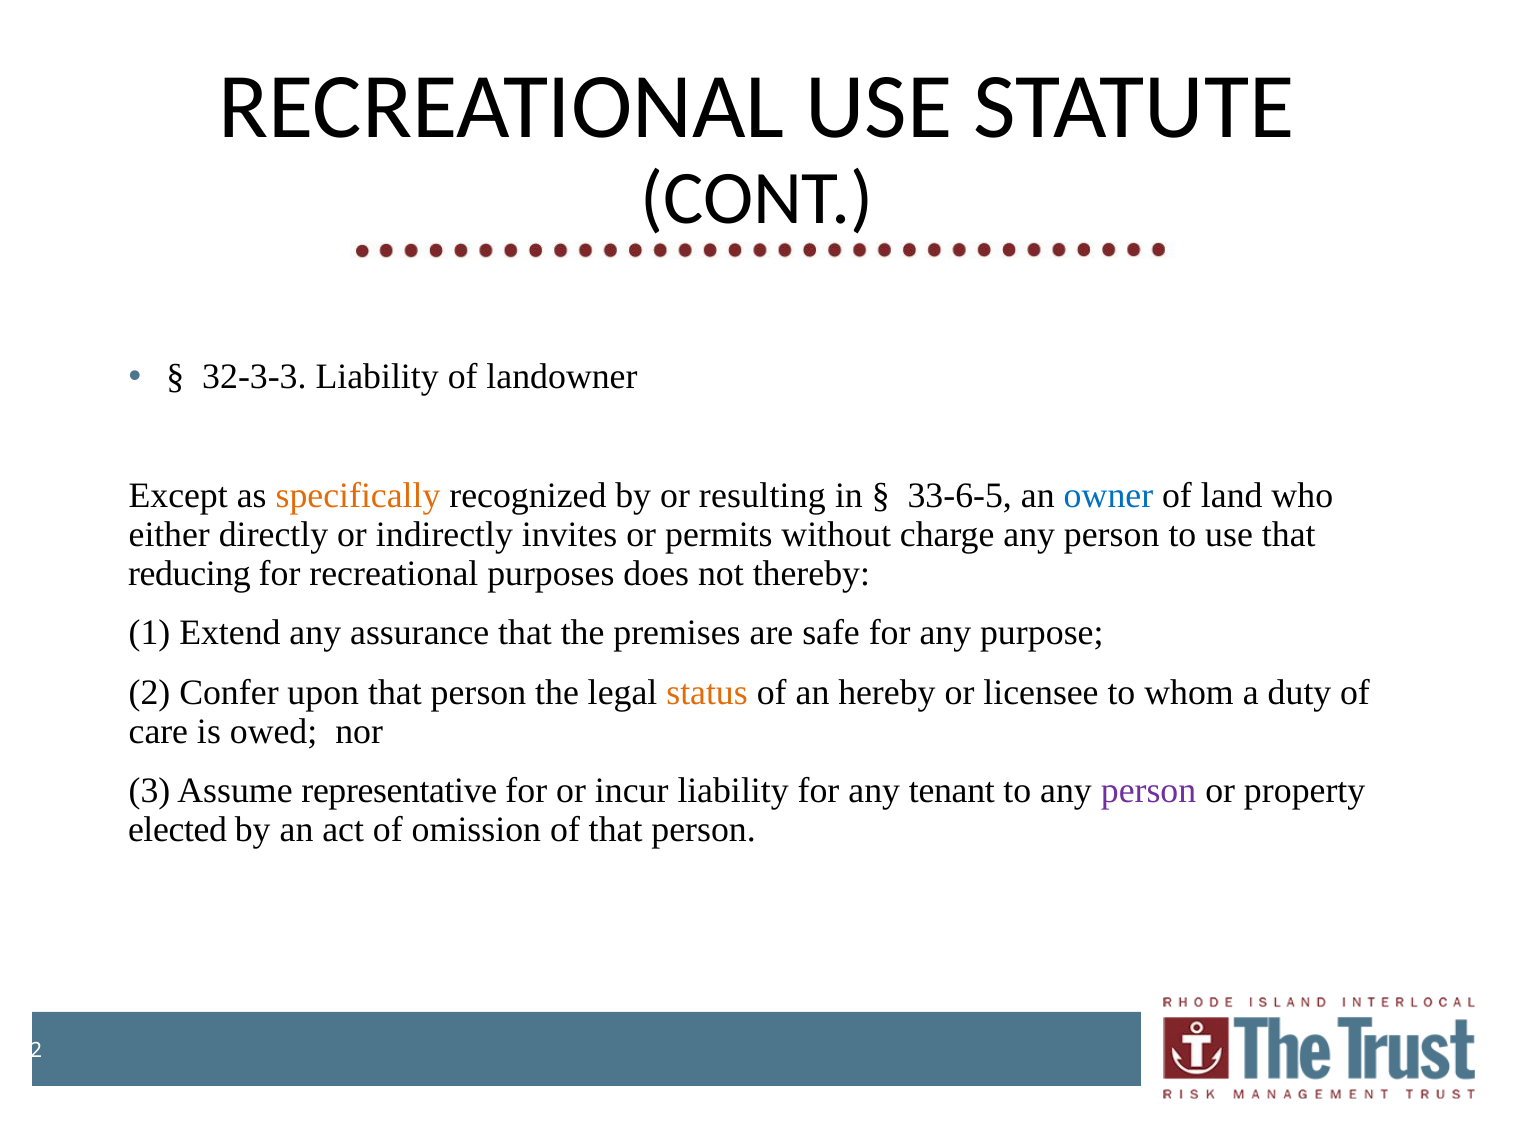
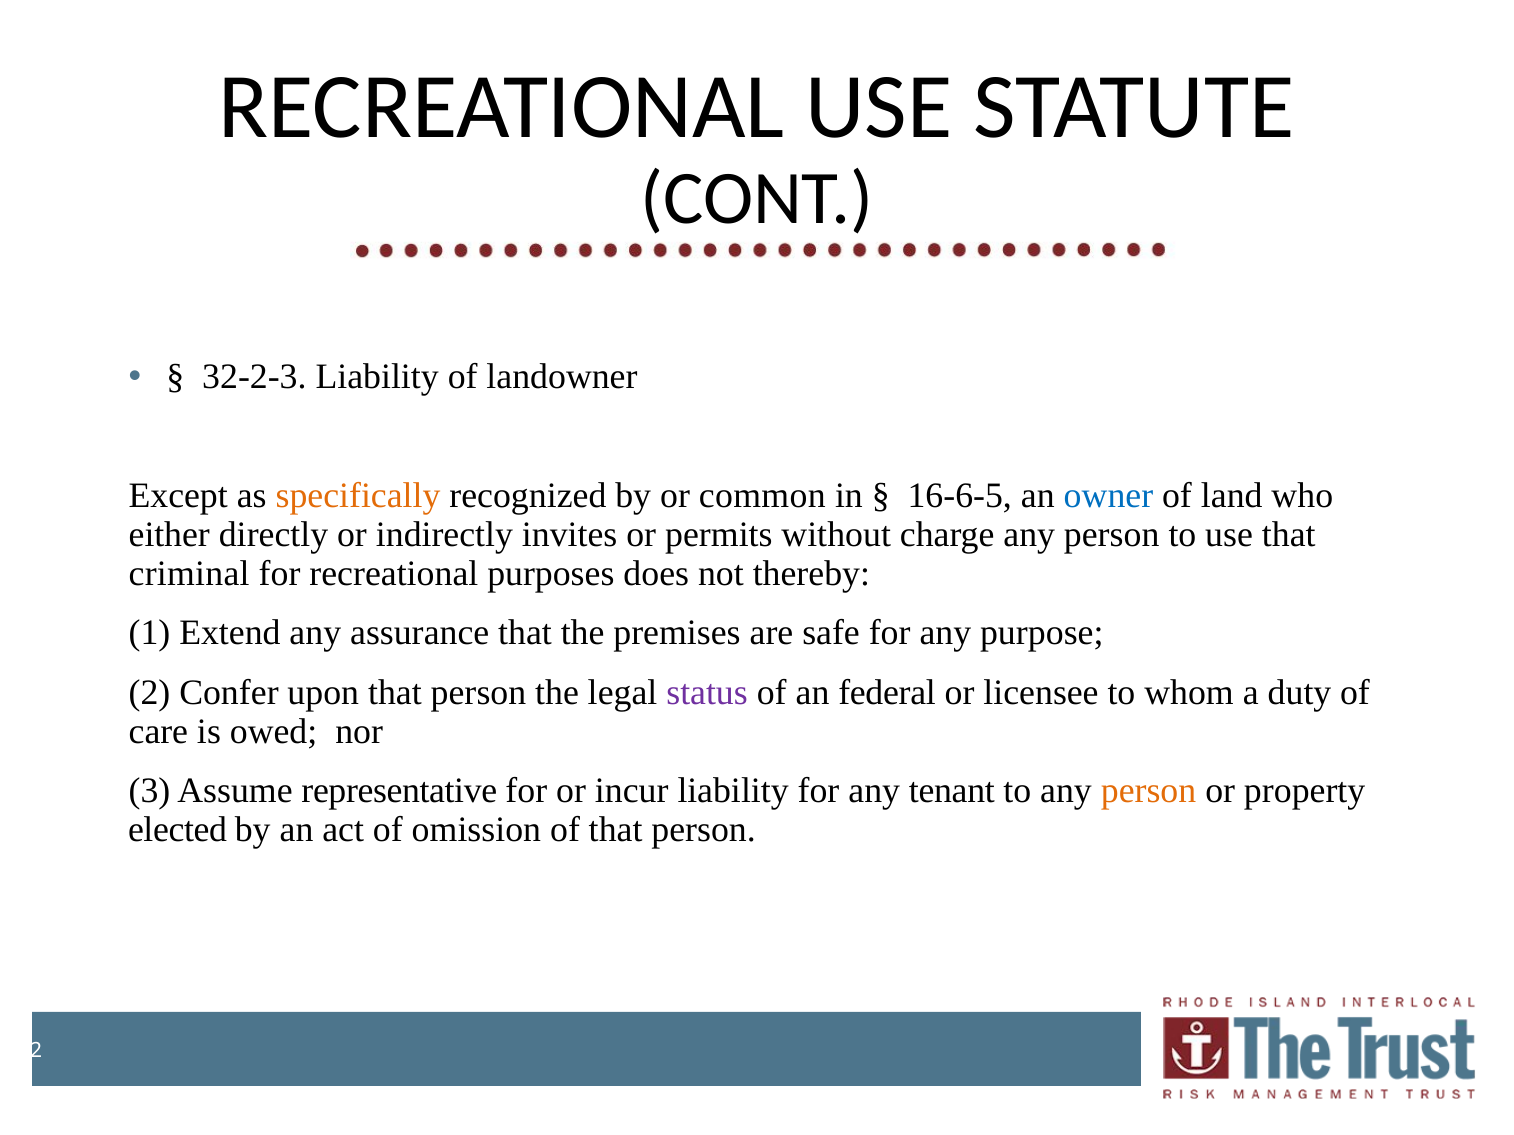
32-3-3: 32-3-3 -> 32-2-3
resulting: resulting -> common
33-6-5: 33-6-5 -> 16-6-5
reducing: reducing -> criminal
status colour: orange -> purple
hereby: hereby -> federal
person at (1149, 792) colour: purple -> orange
